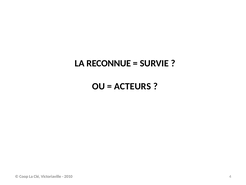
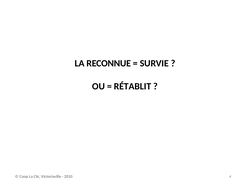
ACTEURS: ACTEURS -> RÉTABLIT
